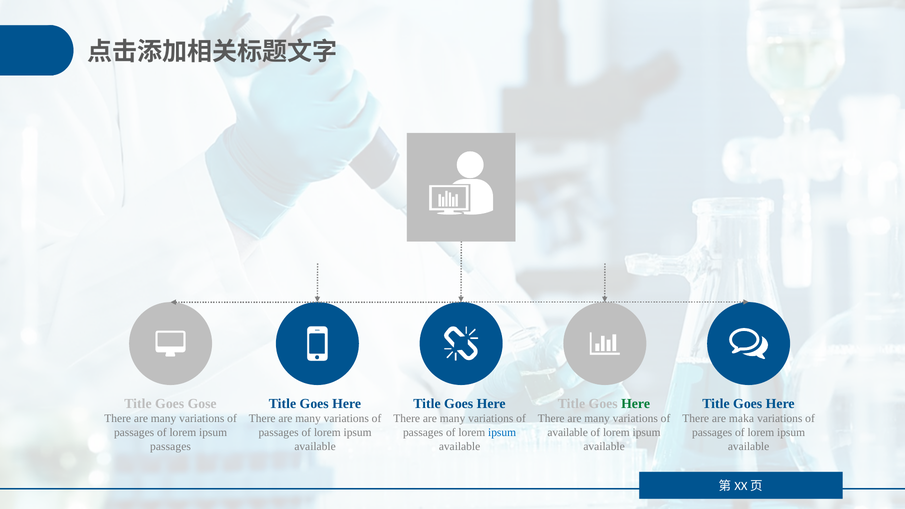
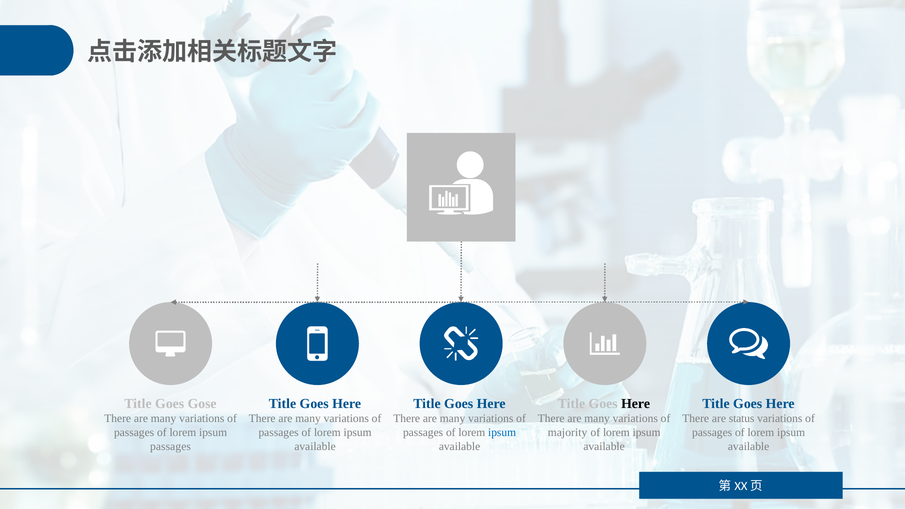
Here at (636, 404) colour: green -> black
maka: maka -> status
available at (568, 433): available -> majority
